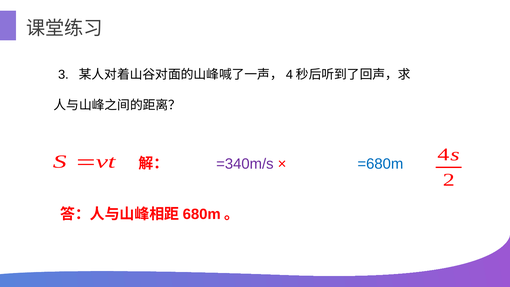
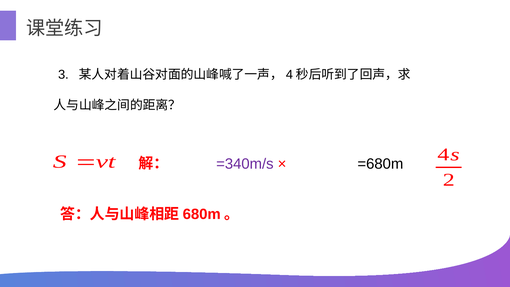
=680m colour: blue -> black
